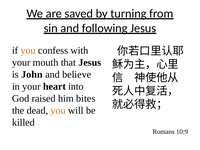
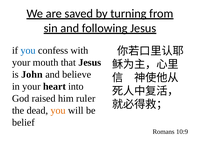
you at (28, 50) colour: orange -> blue
bites: bites -> ruler
killed: killed -> belief
